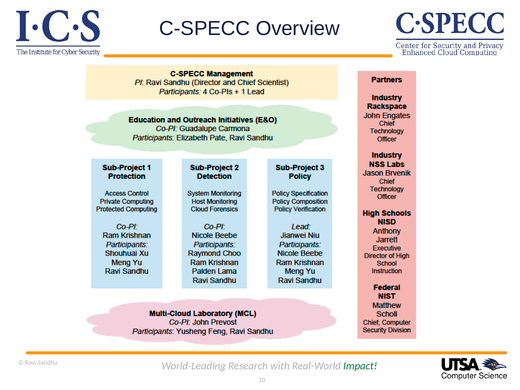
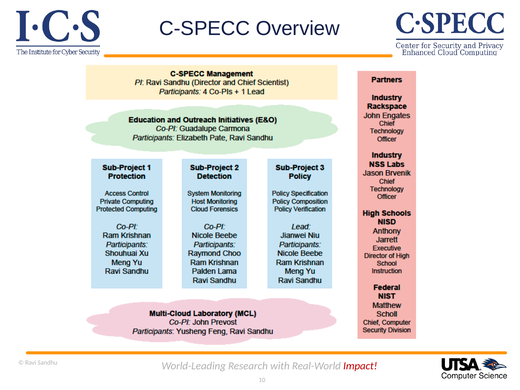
Impact colour: green -> red
